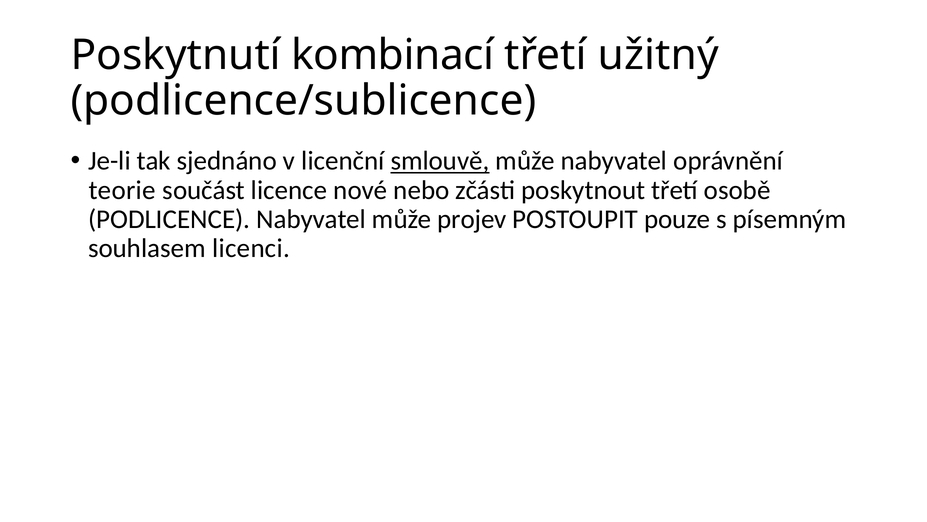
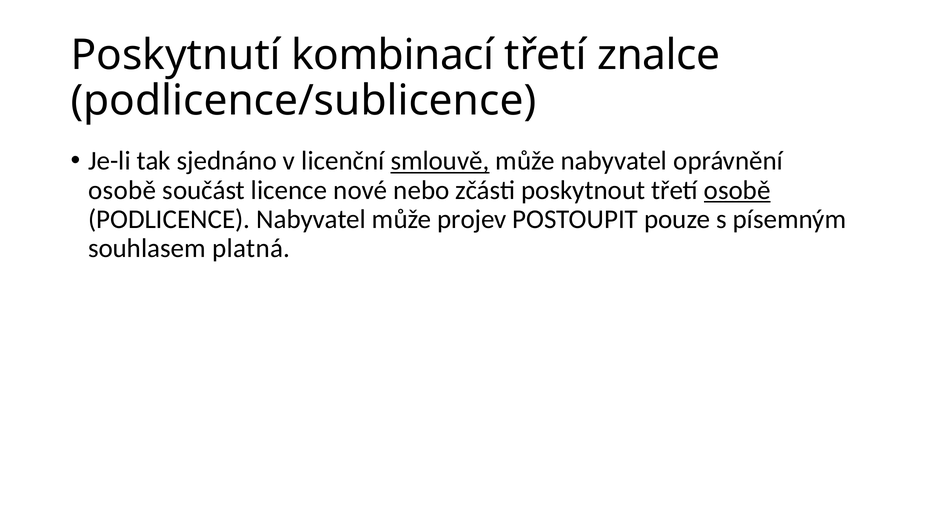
užitný: užitný -> znalce
teorie at (122, 190): teorie -> osobě
osobě at (737, 190) underline: none -> present
licenci: licenci -> platná
